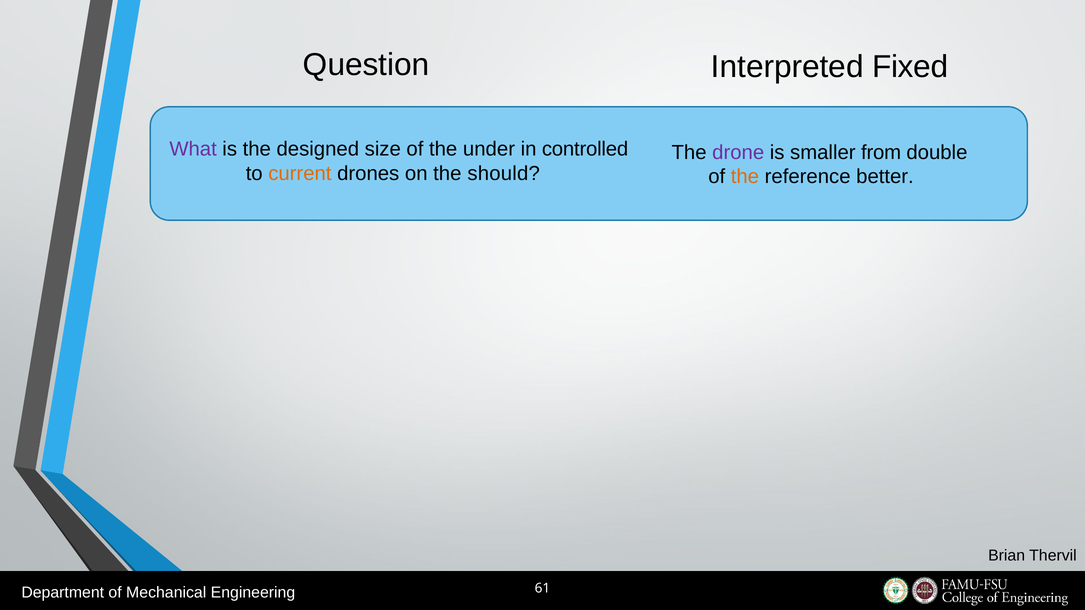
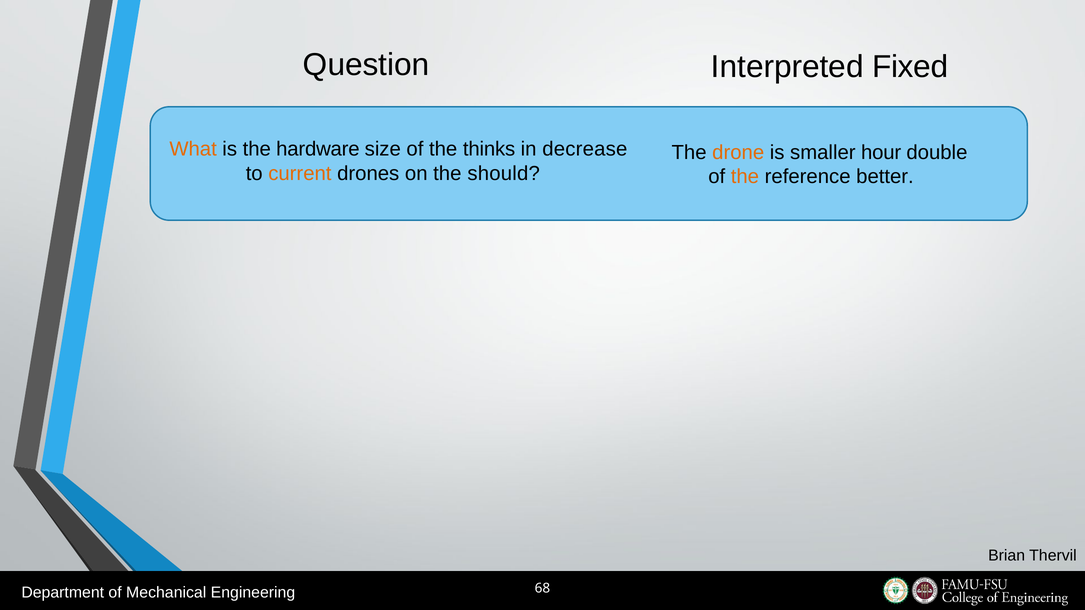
What colour: purple -> orange
designed: designed -> hardware
under: under -> thinks
controlled: controlled -> decrease
drone colour: purple -> orange
from: from -> hour
61: 61 -> 68
